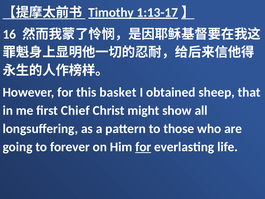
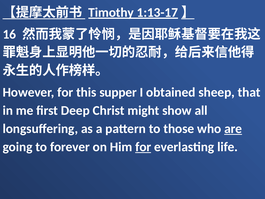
basket: basket -> supper
Chief: Chief -> Deep
are underline: none -> present
